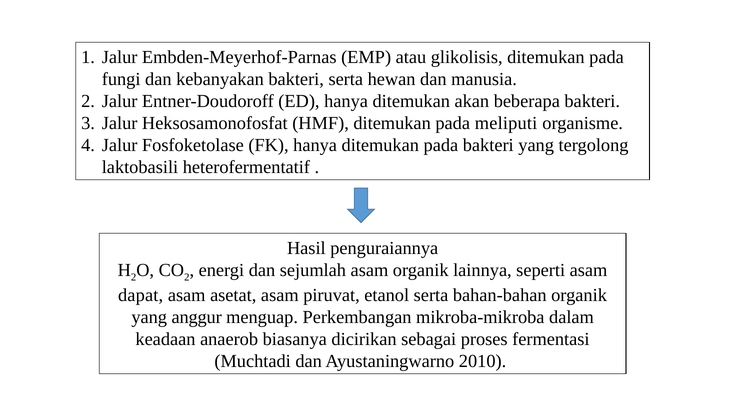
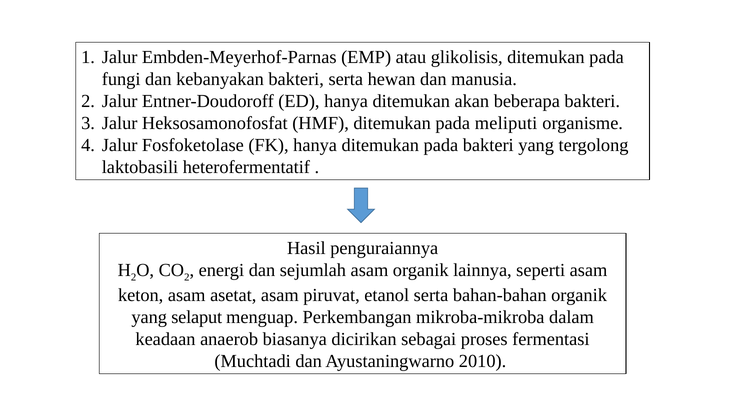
dapat: dapat -> keton
anggur: anggur -> selaput
